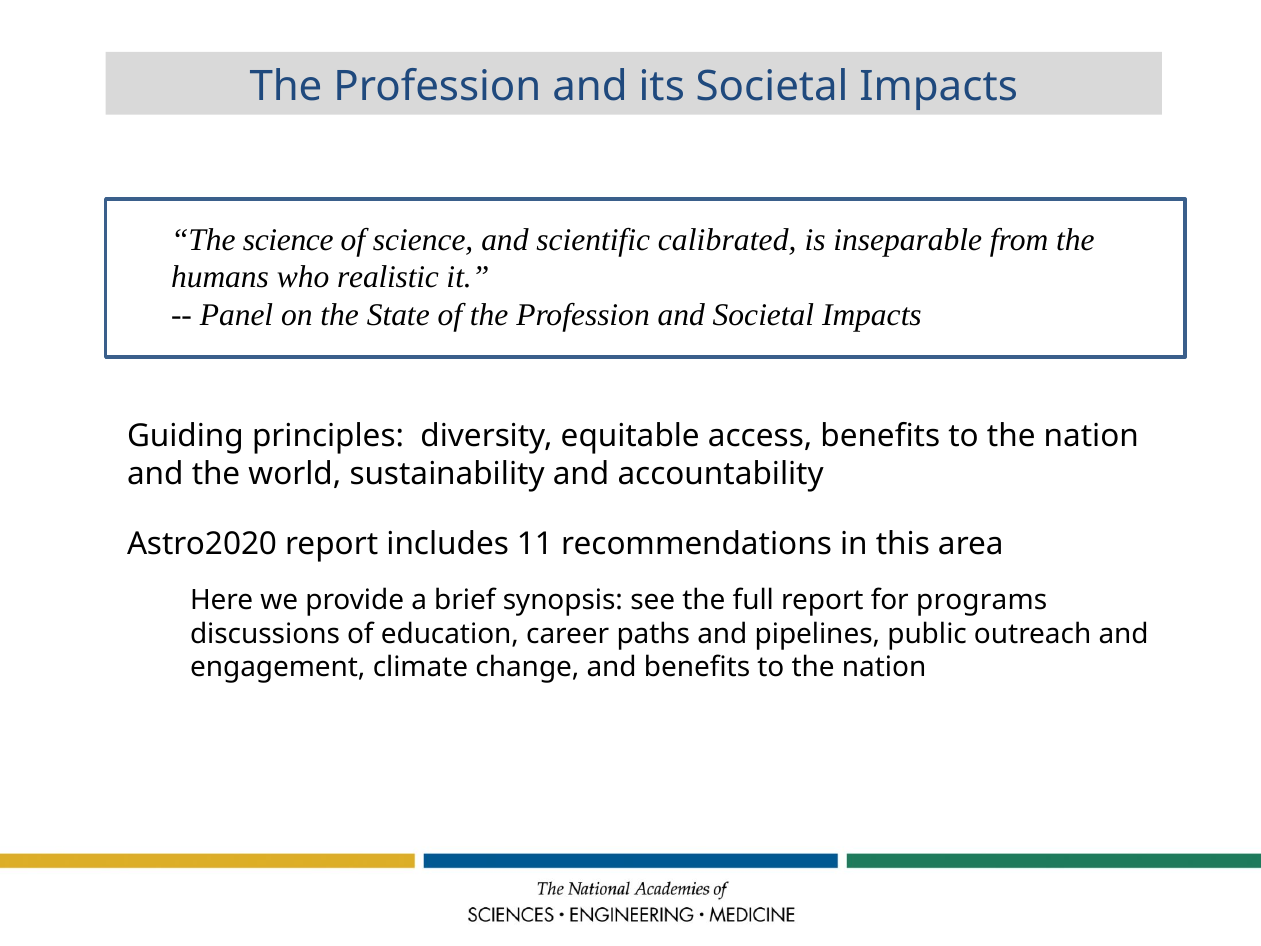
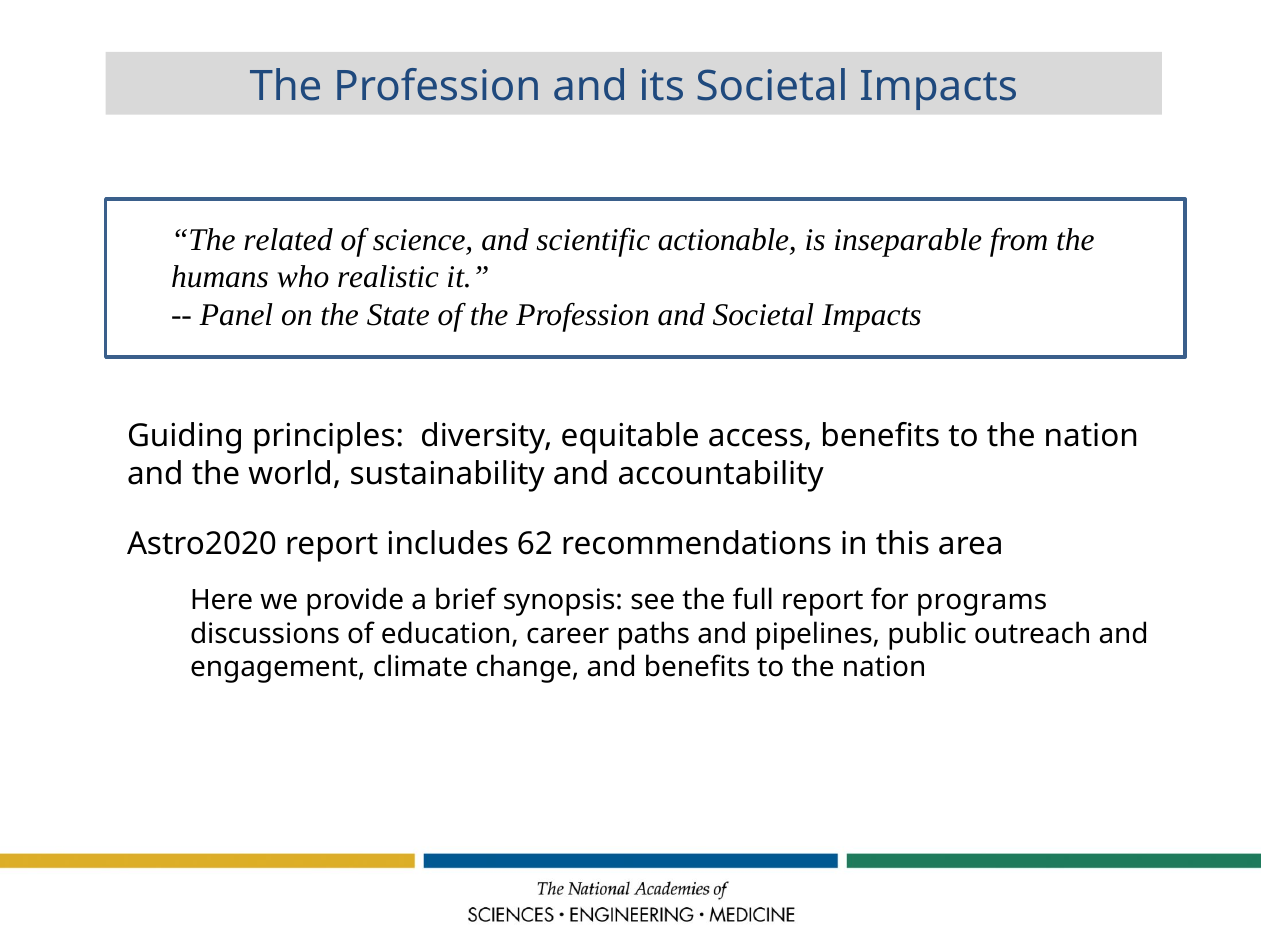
The science: science -> related
calibrated: calibrated -> actionable
11: 11 -> 62
